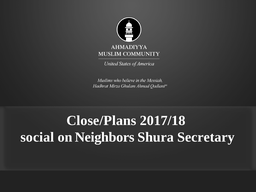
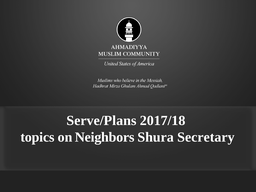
Close/Plans: Close/Plans -> Serve/Plans
social: social -> topics
